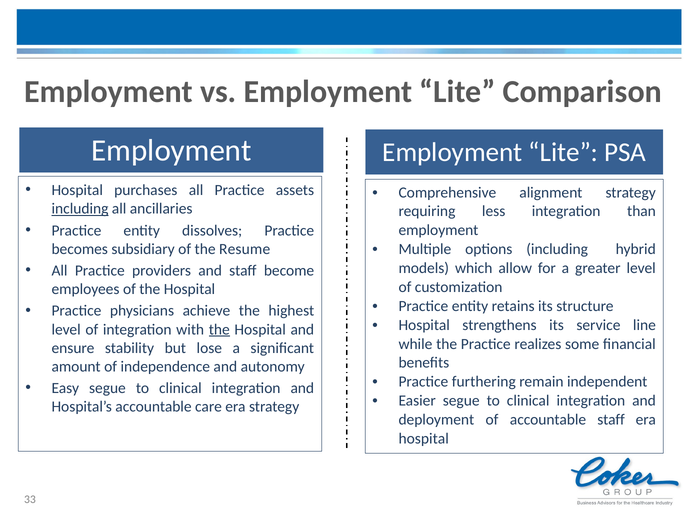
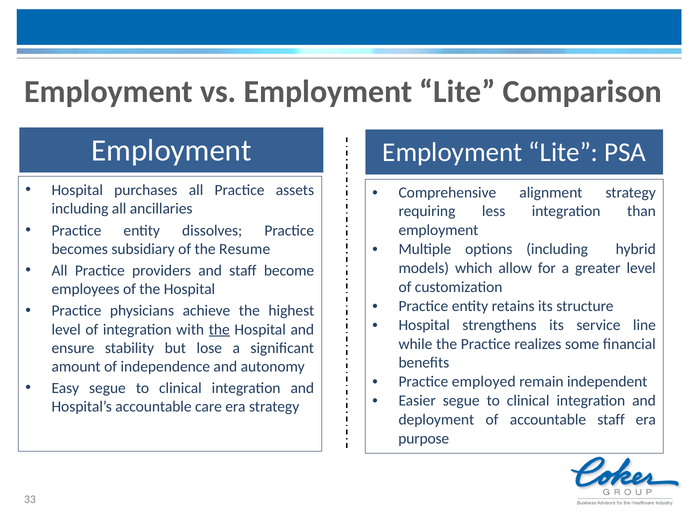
including at (80, 209) underline: present -> none
furthering: furthering -> employed
hospital at (424, 439): hospital -> purpose
